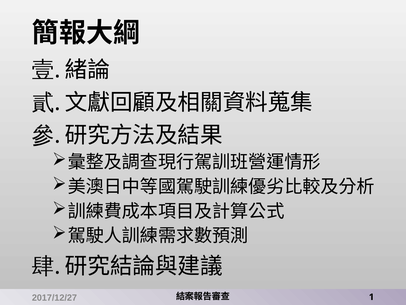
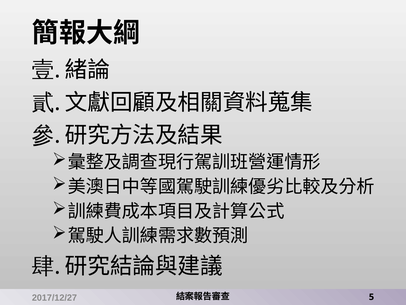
1: 1 -> 5
